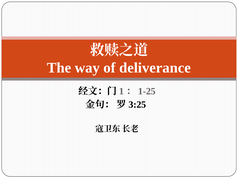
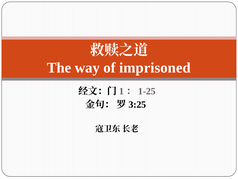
deliverance: deliverance -> imprisoned
